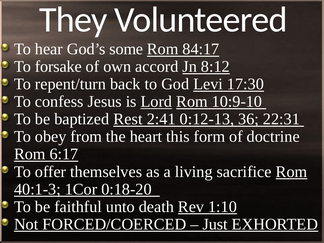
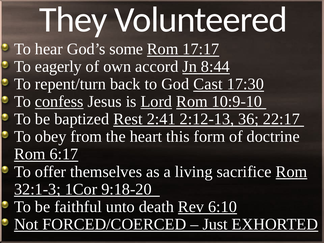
84:17: 84:17 -> 17:17
forsake: forsake -> eagerly
8:12: 8:12 -> 8:44
Levi: Levi -> Cast
confess underline: none -> present
0:12-13: 0:12-13 -> 2:12-13
22:31: 22:31 -> 22:17
40:1-3: 40:1-3 -> 32:1-3
0:18-20: 0:18-20 -> 9:18-20
1:10: 1:10 -> 6:10
